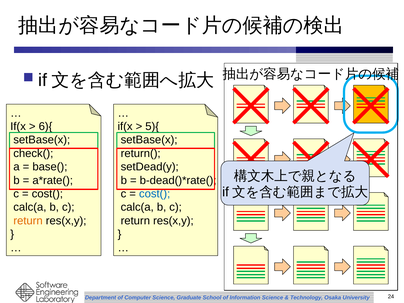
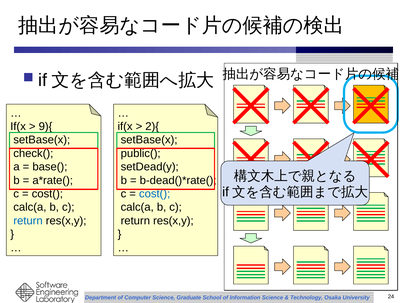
6){: 6){ -> 9){
5){: 5){ -> 2){
return(: return( -> public(
return at (28, 221) colour: orange -> blue
